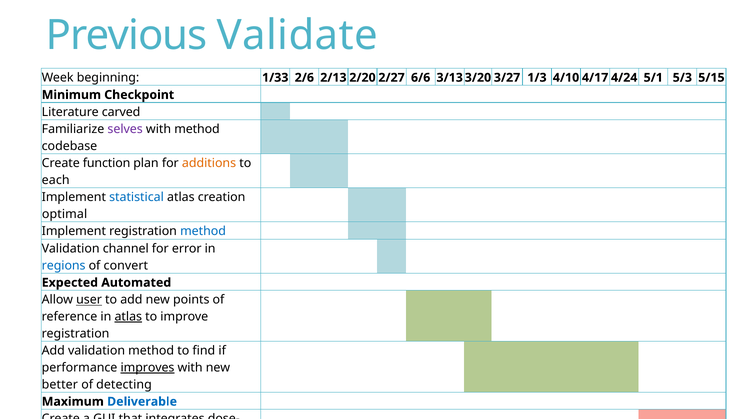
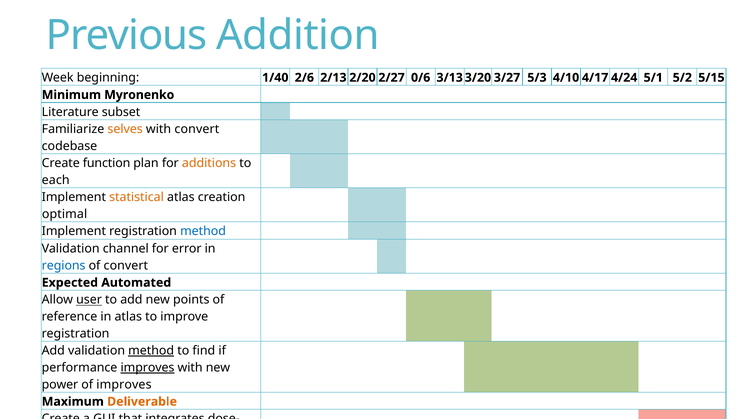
Validate: Validate -> Addition
1/33: 1/33 -> 1/40
6/6: 6/6 -> 0/6
1/3: 1/3 -> 5/3
5/3: 5/3 -> 5/2
Minimum Checkpoint: Checkpoint -> Myronenko
carved: carved -> subset
selves colour: purple -> orange
with method: method -> convert
statistical colour: blue -> orange
atlas at (128, 317) underline: present -> none
method at (151, 351) underline: none -> present
better: better -> power
of detecting: detecting -> improves
Deliverable colour: blue -> orange
